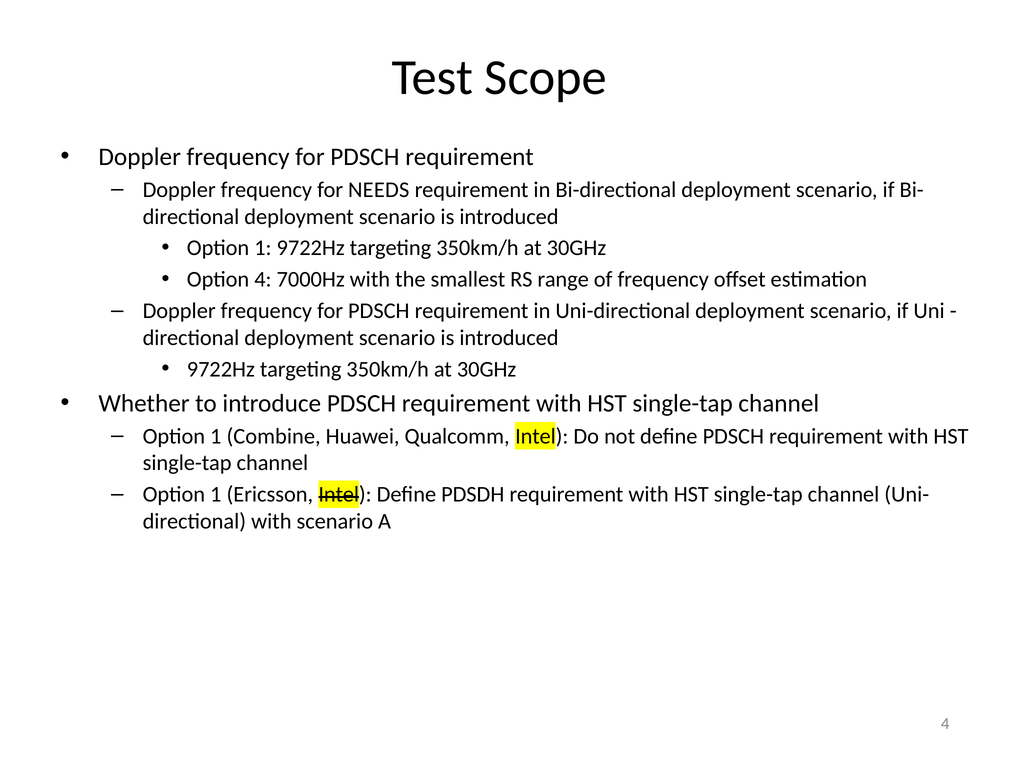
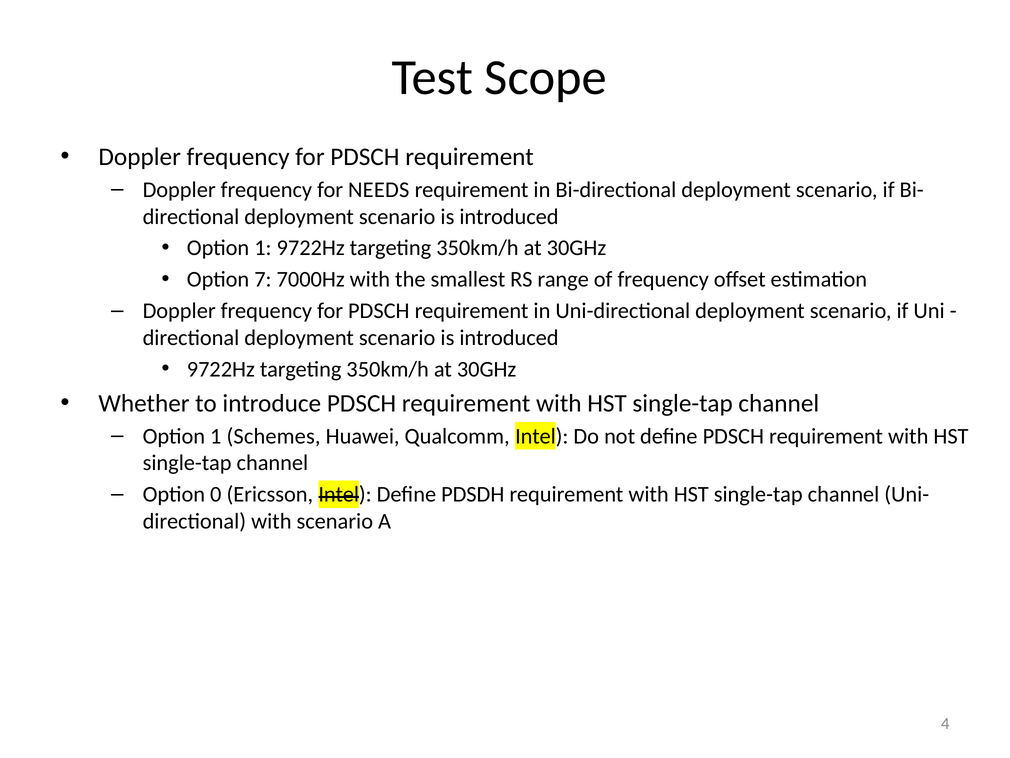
Option 4: 4 -> 7
Combine: Combine -> Schemes
1 at (216, 494): 1 -> 0
